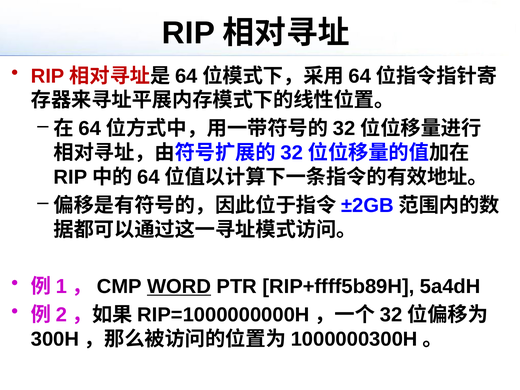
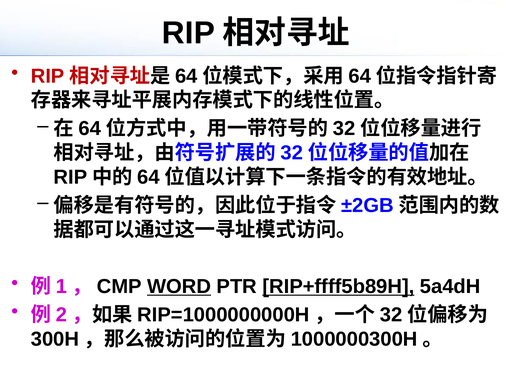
RIP+ffff5b89H underline: none -> present
